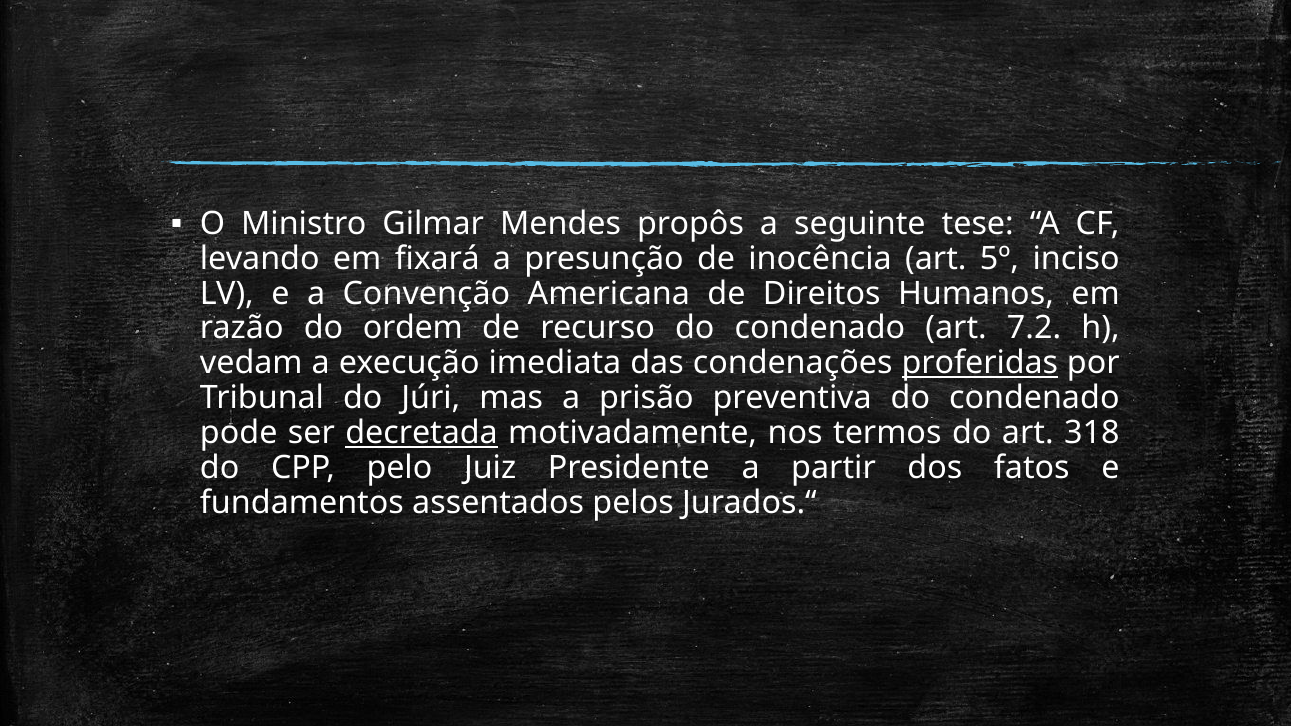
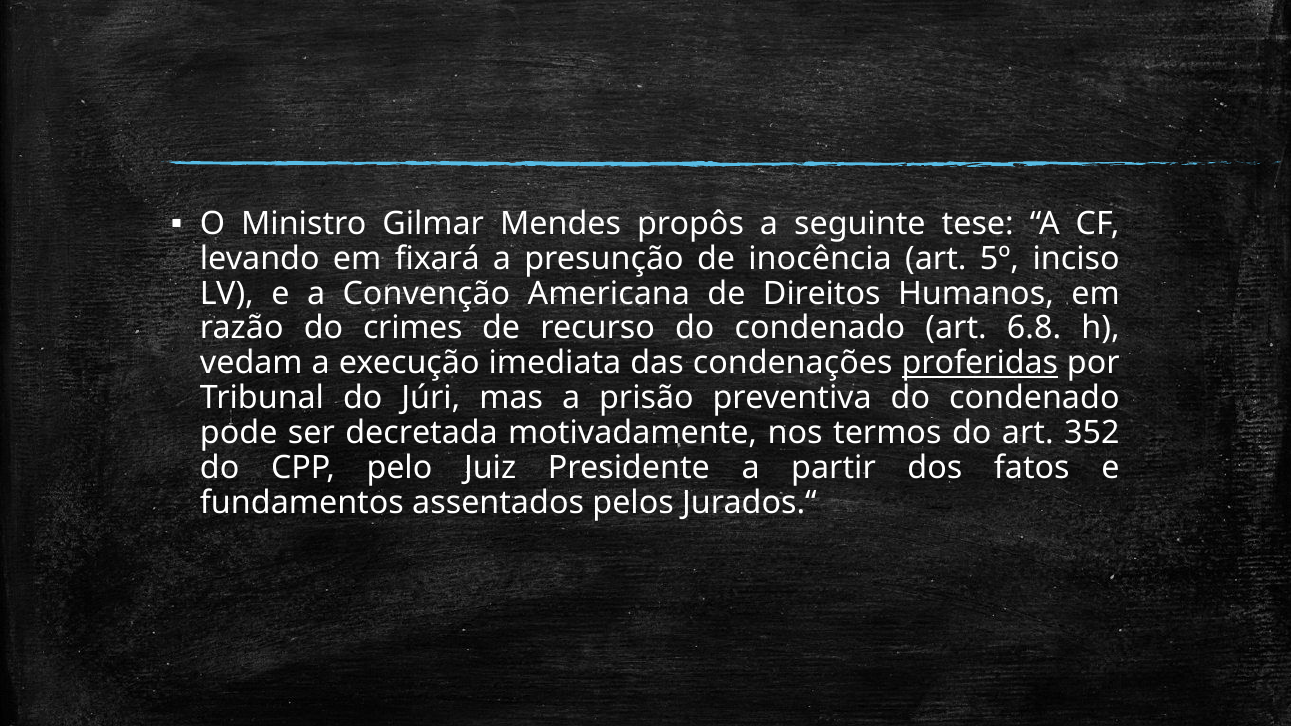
ordem: ordem -> crimes
7.2: 7.2 -> 6.8
decretada underline: present -> none
318: 318 -> 352
